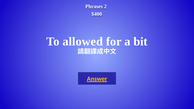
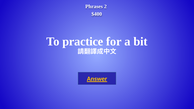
allowed: allowed -> practice
